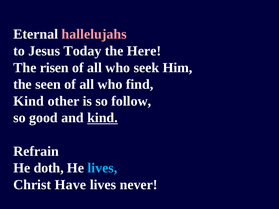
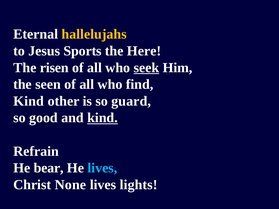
hallelujahs colour: pink -> yellow
Today: Today -> Sports
seek underline: none -> present
follow: follow -> guard
doth: doth -> bear
Have: Have -> None
never: never -> lights
